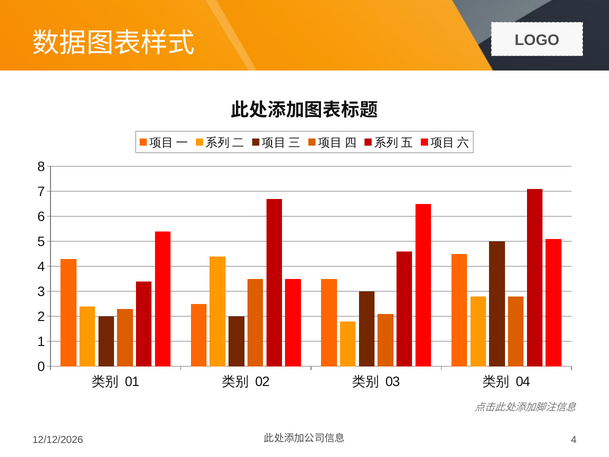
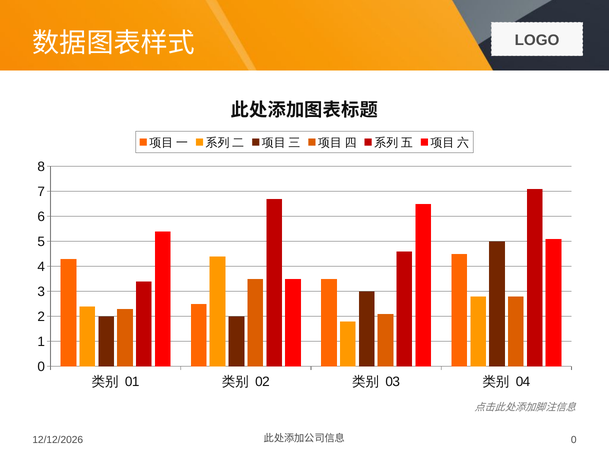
4 at (574, 439): 4 -> 0
